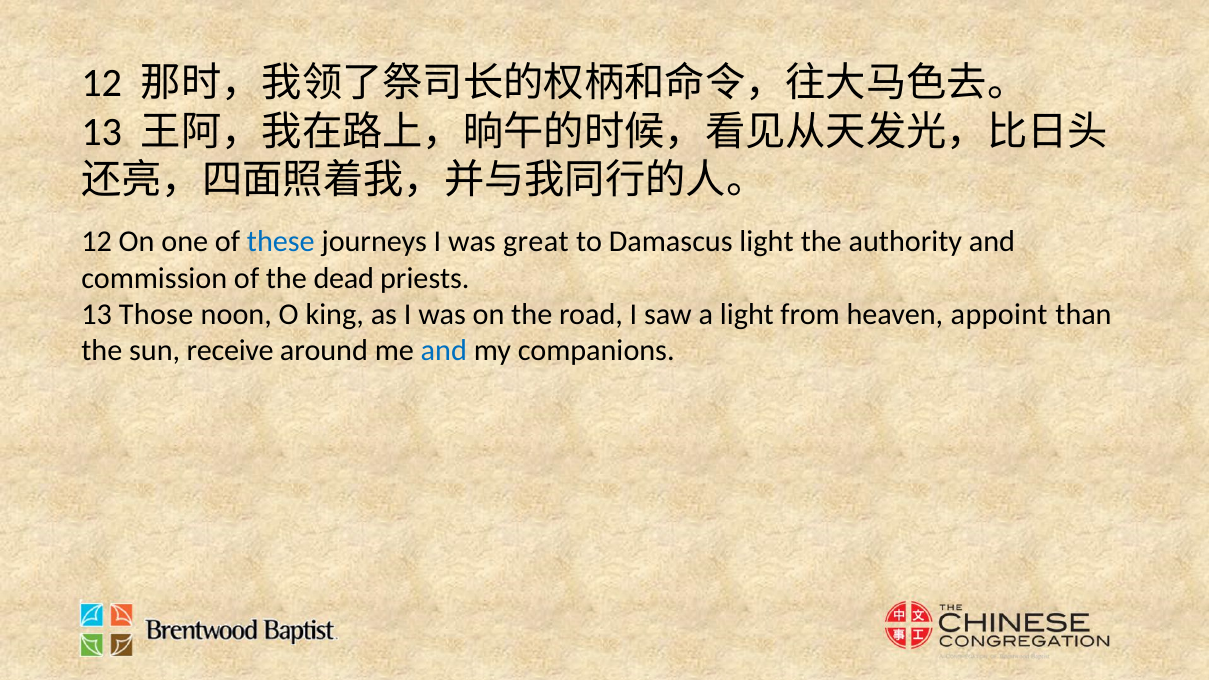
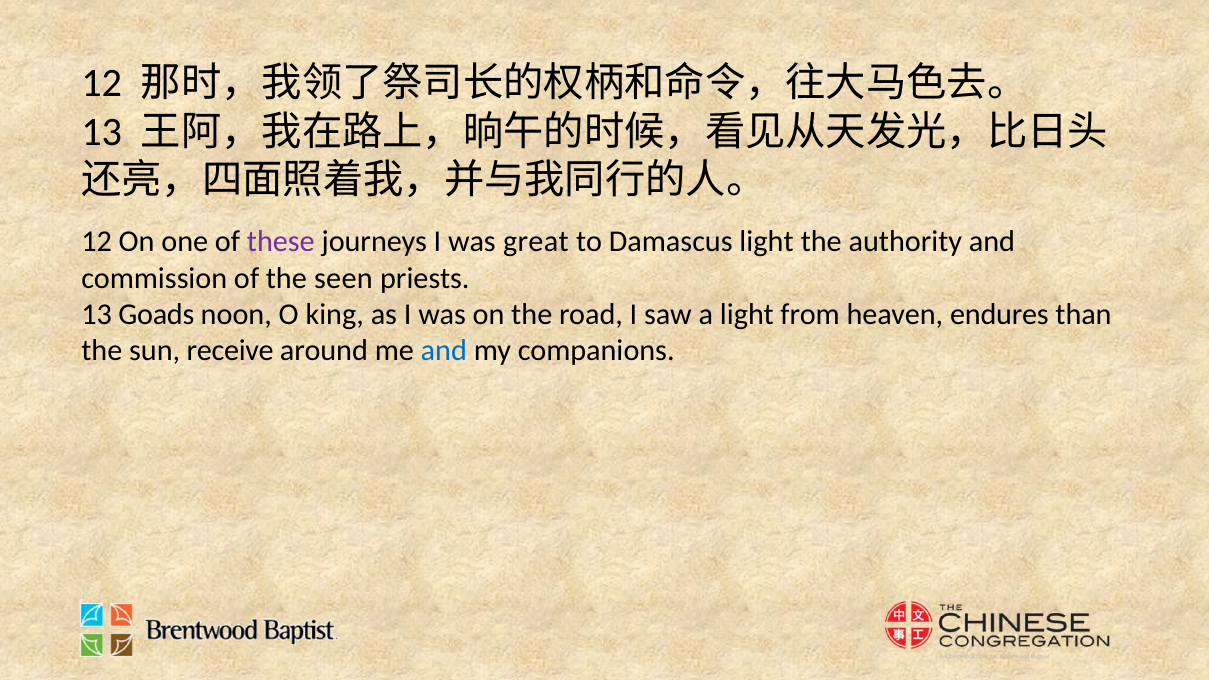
these colour: blue -> purple
dead: dead -> seen
Those: Those -> Goads
appoint: appoint -> endures
